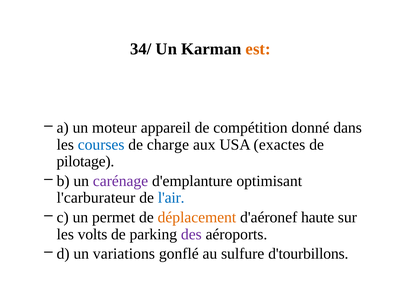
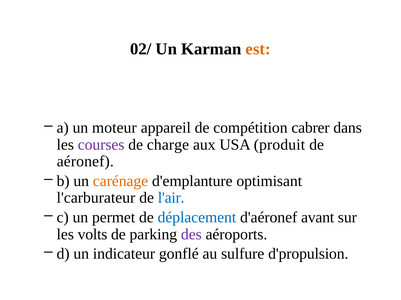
34/: 34/ -> 02/
donné: donné -> cabrer
courses colour: blue -> purple
exactes: exactes -> produit
pilotage: pilotage -> aéronef
carénage colour: purple -> orange
déplacement colour: orange -> blue
haute: haute -> avant
variations: variations -> indicateur
d'tourbillons: d'tourbillons -> d'propulsion
